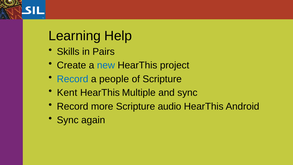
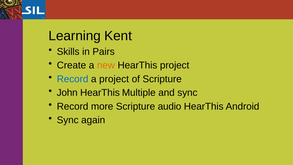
Help: Help -> Kent
new colour: blue -> orange
a people: people -> project
Kent: Kent -> John
